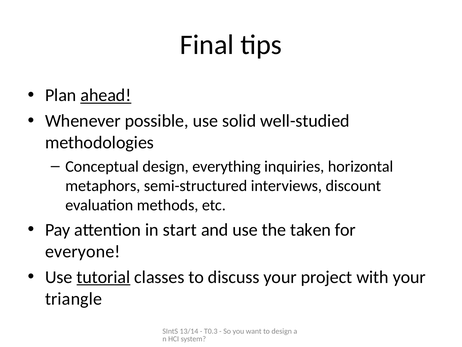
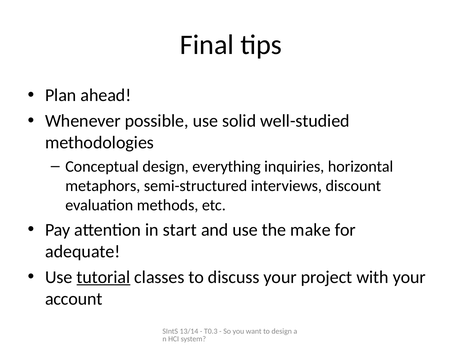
ahead underline: present -> none
taken: taken -> make
everyone: everyone -> adequate
triangle: triangle -> account
